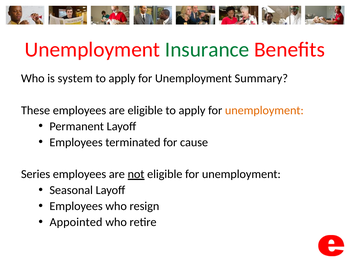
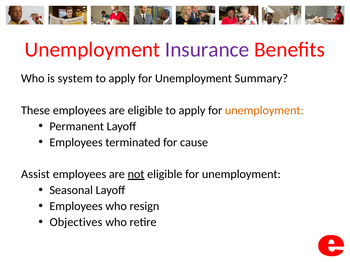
Insurance colour: green -> purple
Series: Series -> Assist
Appointed: Appointed -> Objectives
